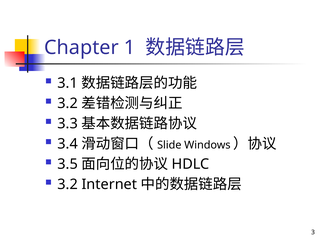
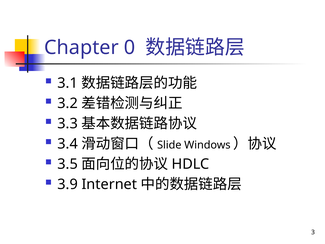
1: 1 -> 0
3.2 at (68, 184): 3.2 -> 3.9
